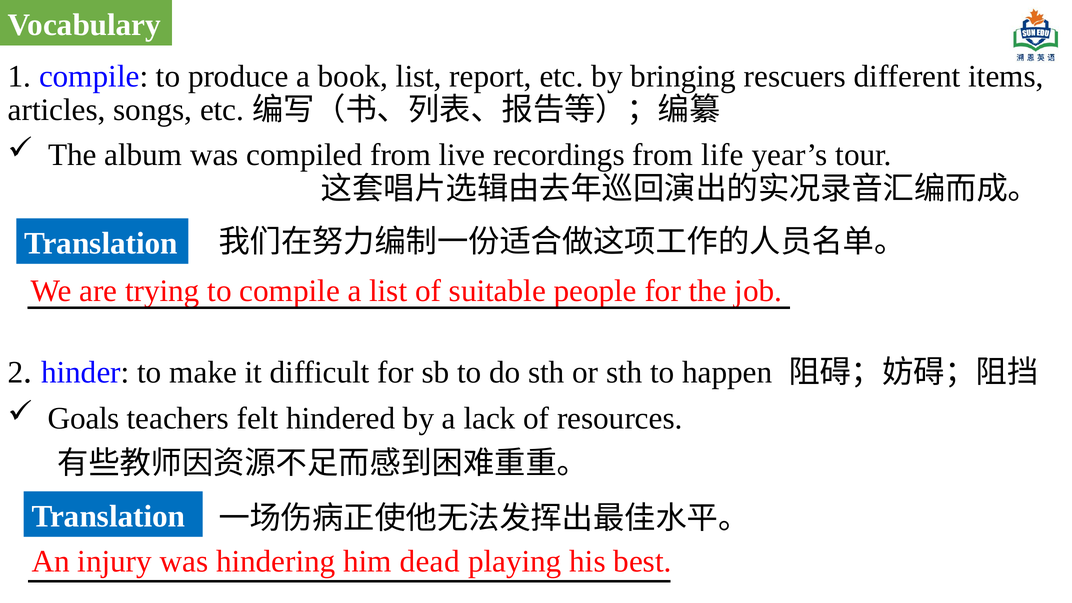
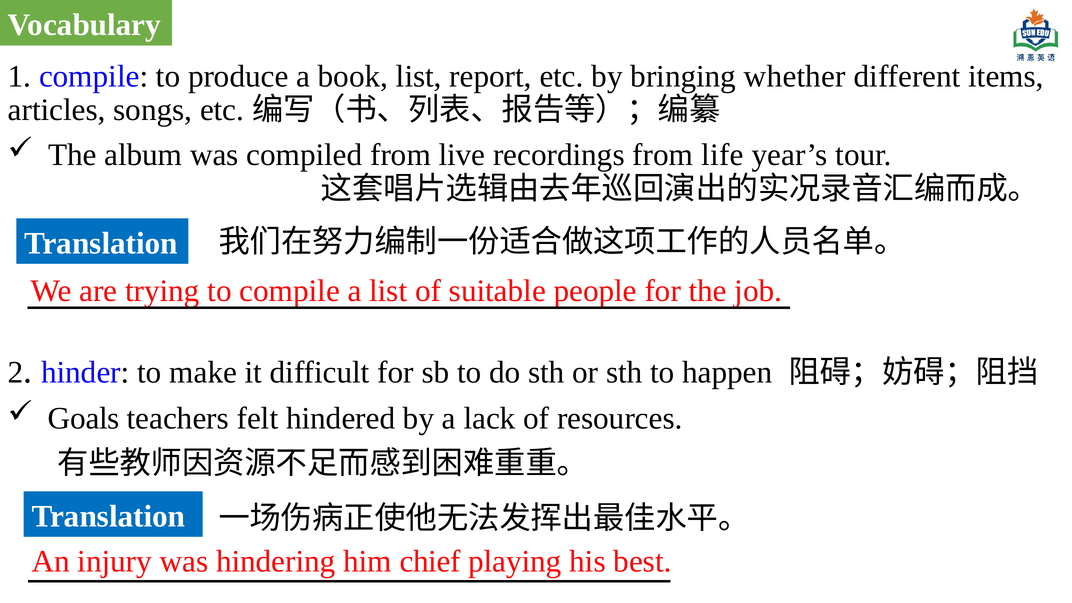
rescuers: rescuers -> whether
dead: dead -> chief
